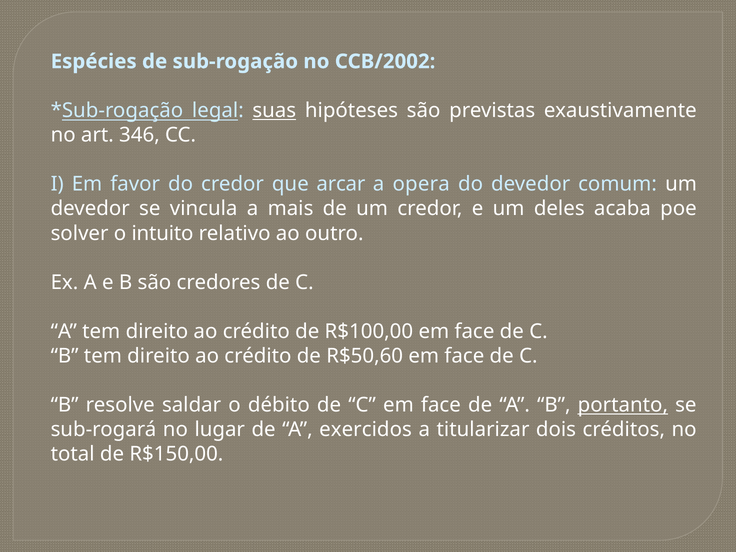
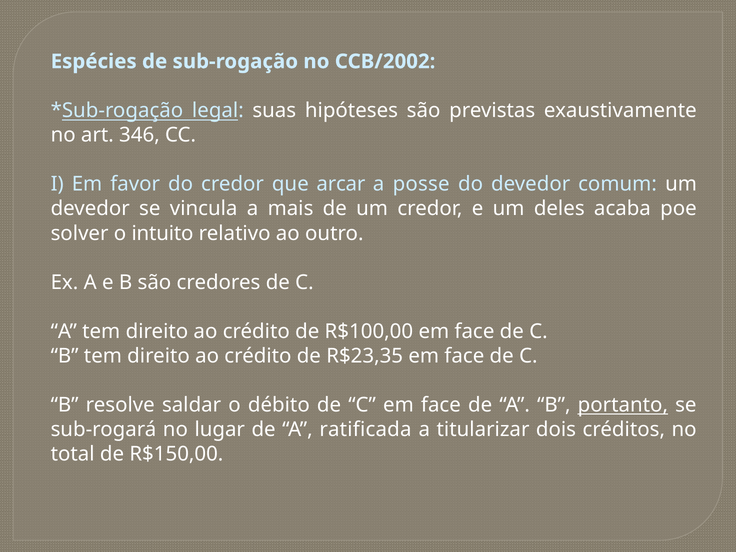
suas underline: present -> none
opera: opera -> posse
R$50,60: R$50,60 -> R$23,35
exercidos: exercidos -> ratificada
